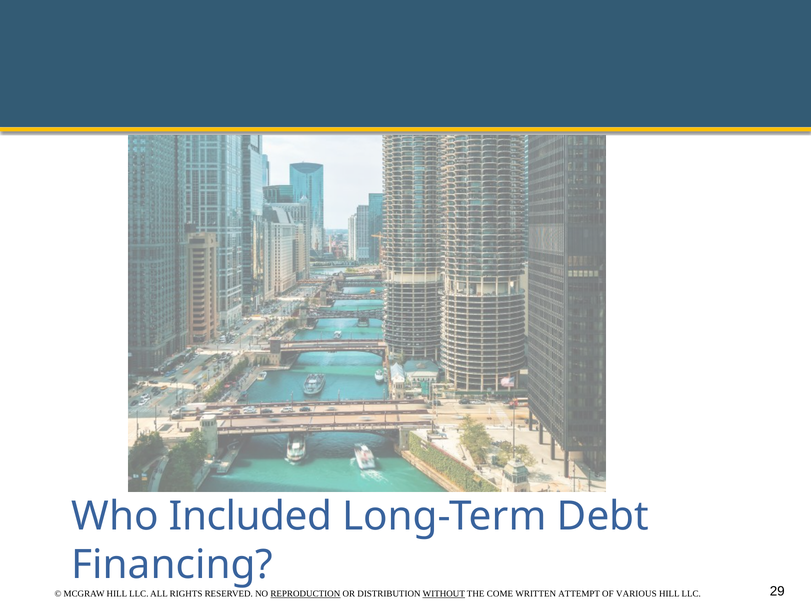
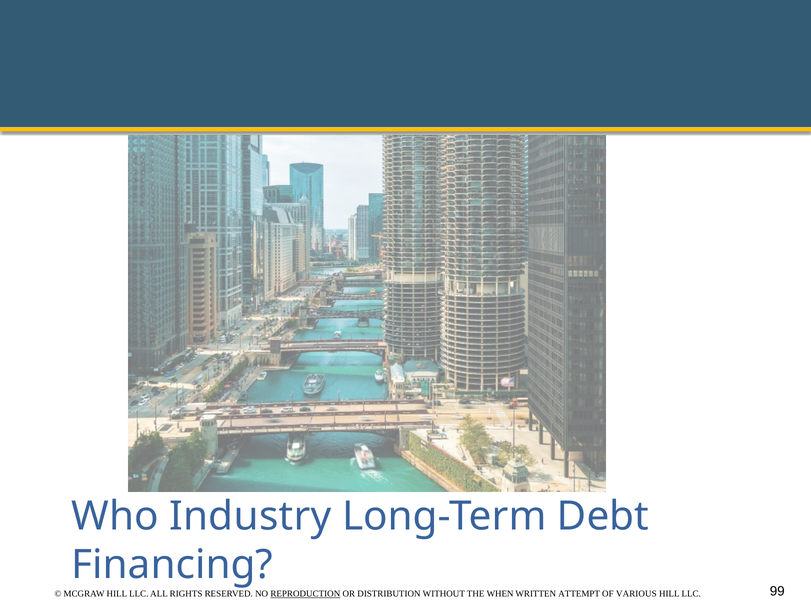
Included: Included -> Industry
29: 29 -> 99
WITHOUT underline: present -> none
COME: COME -> WHEN
